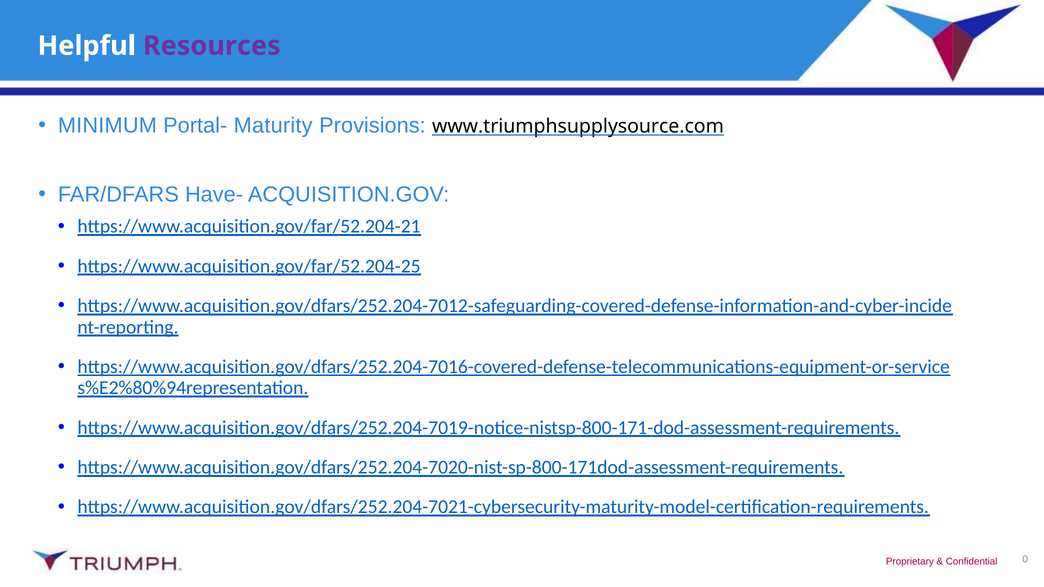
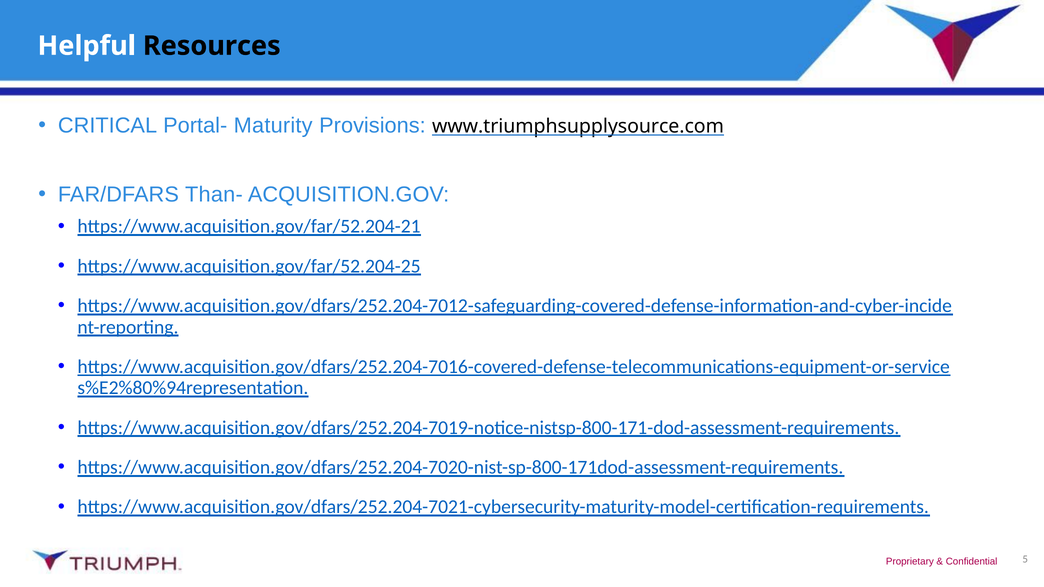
Resources colour: purple -> black
MINIMUM: MINIMUM -> CRITICAL
Have-: Have- -> Than-
0: 0 -> 5
